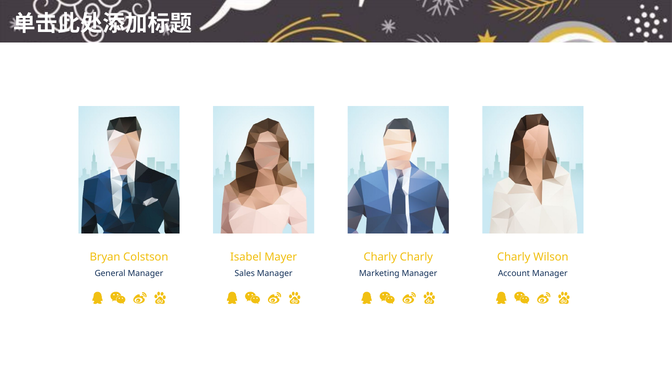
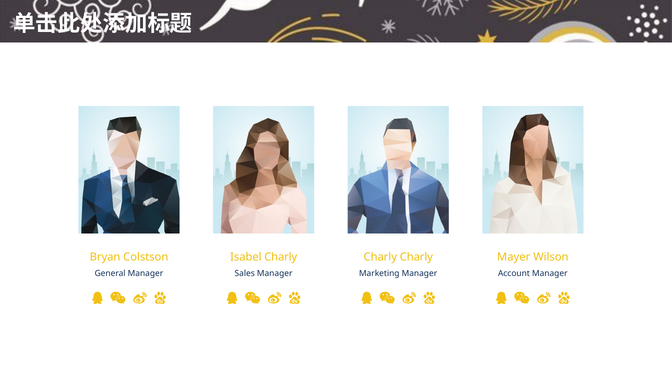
Isabel Mayer: Mayer -> Charly
Charly at (514, 257): Charly -> Mayer
